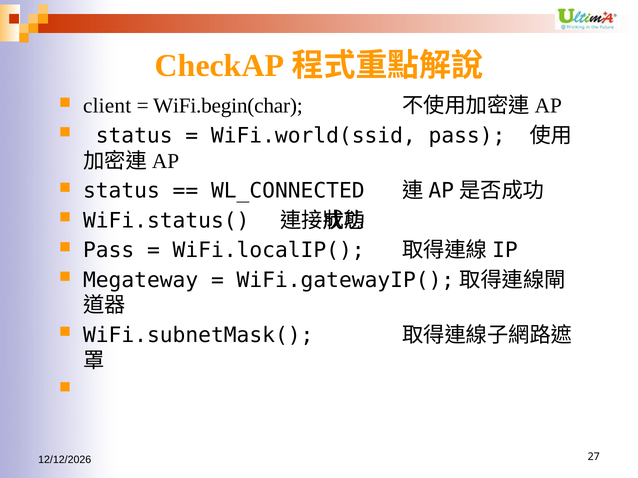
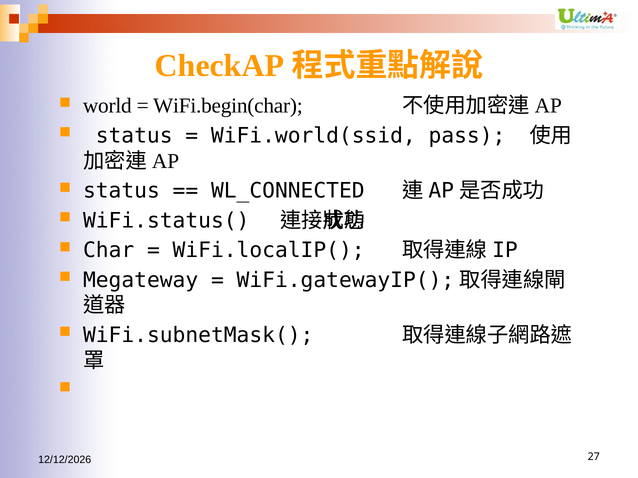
client: client -> world
Pass at (109, 251): Pass -> Char
